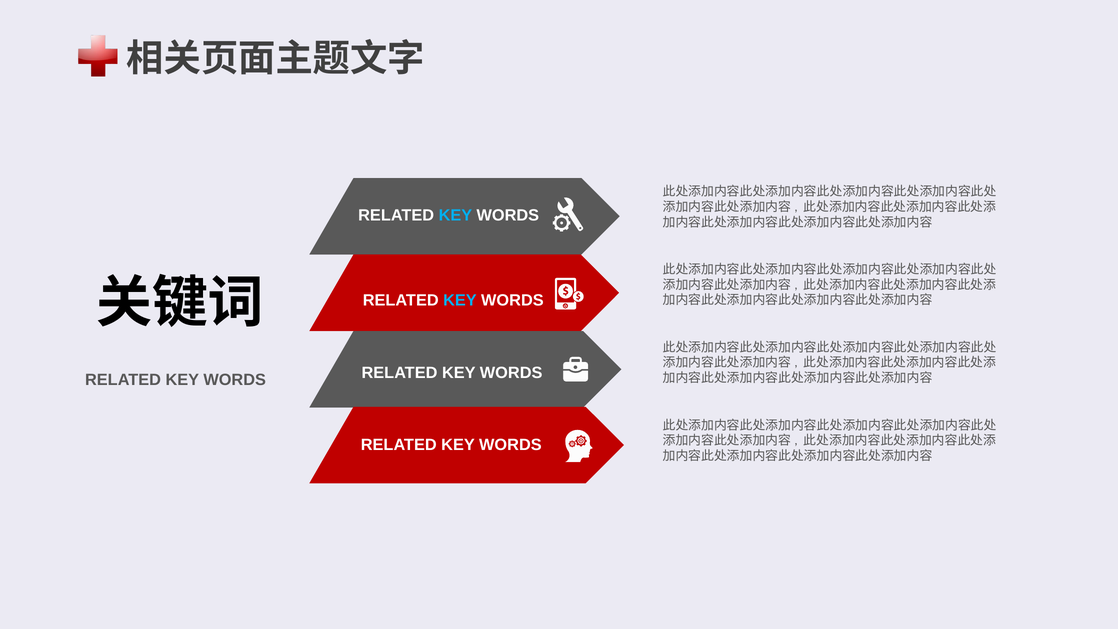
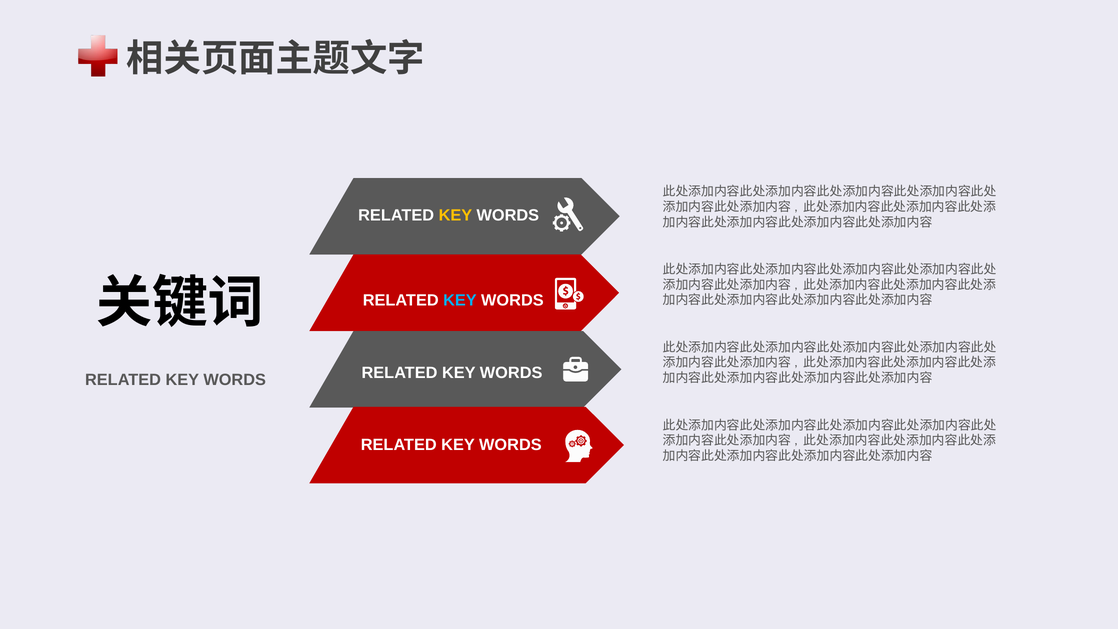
KEY at (455, 215) colour: light blue -> yellow
